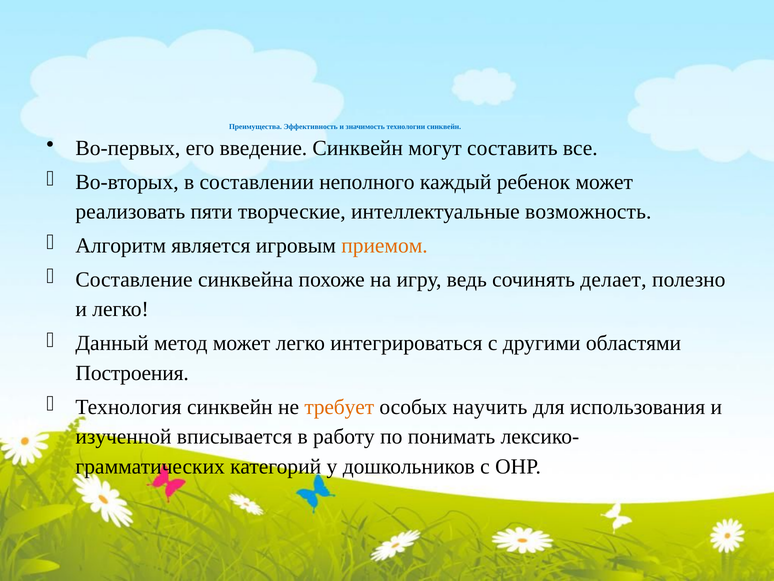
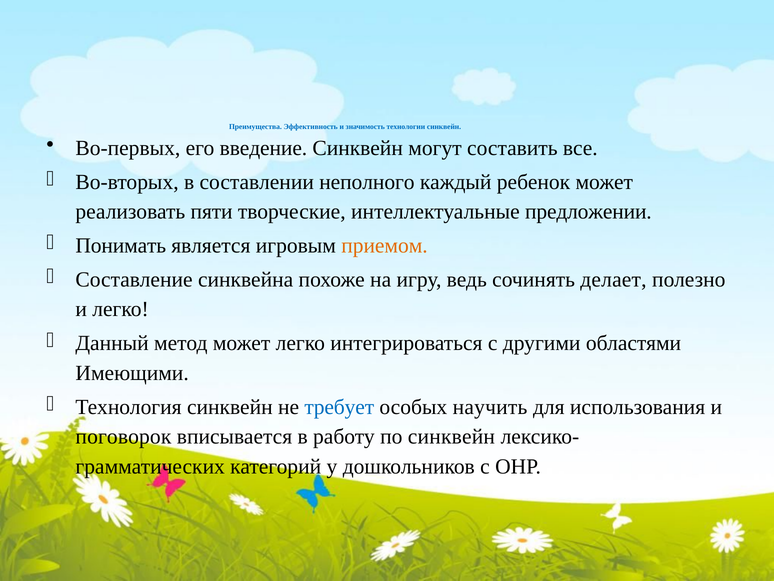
возможность: возможность -> предложении
Алгоритм: Алгоритм -> Понимать
Построения: Построения -> Имеющими
требует colour: orange -> blue
изученной: изученной -> поговорок
по понимать: понимать -> синквейн
